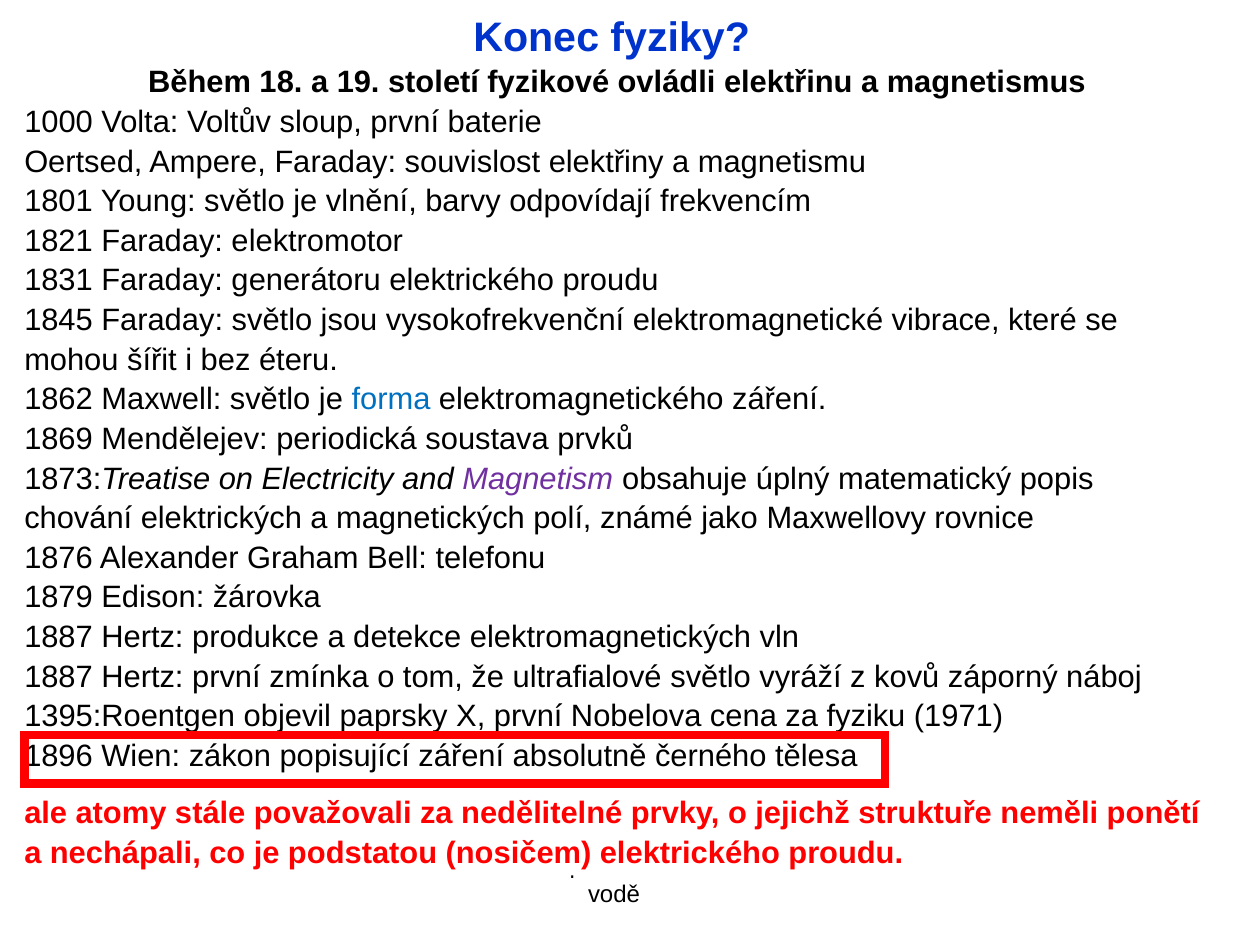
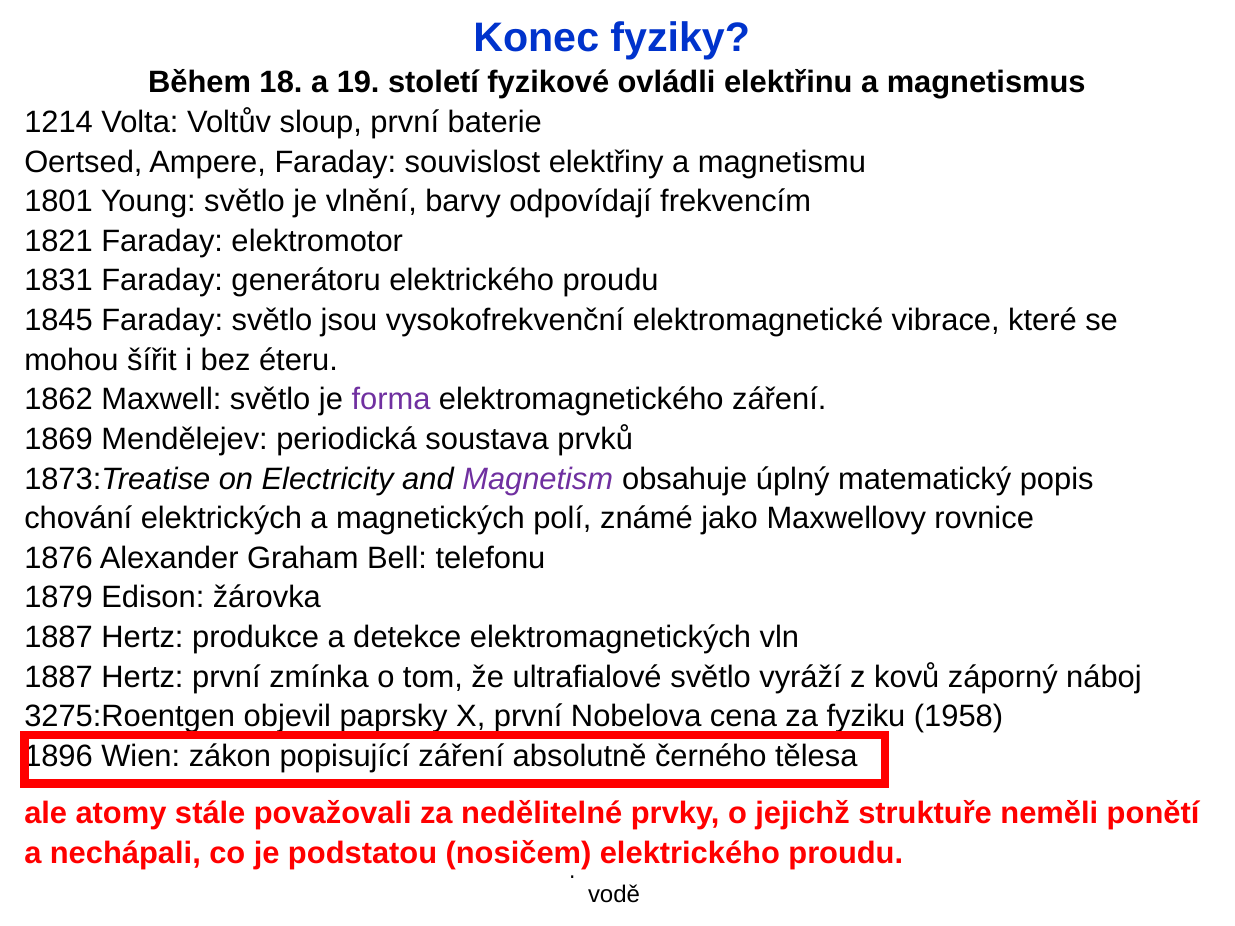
1000: 1000 -> 1214
forma colour: blue -> purple
1395:Roentgen: 1395:Roentgen -> 3275:Roentgen
1971: 1971 -> 1958
